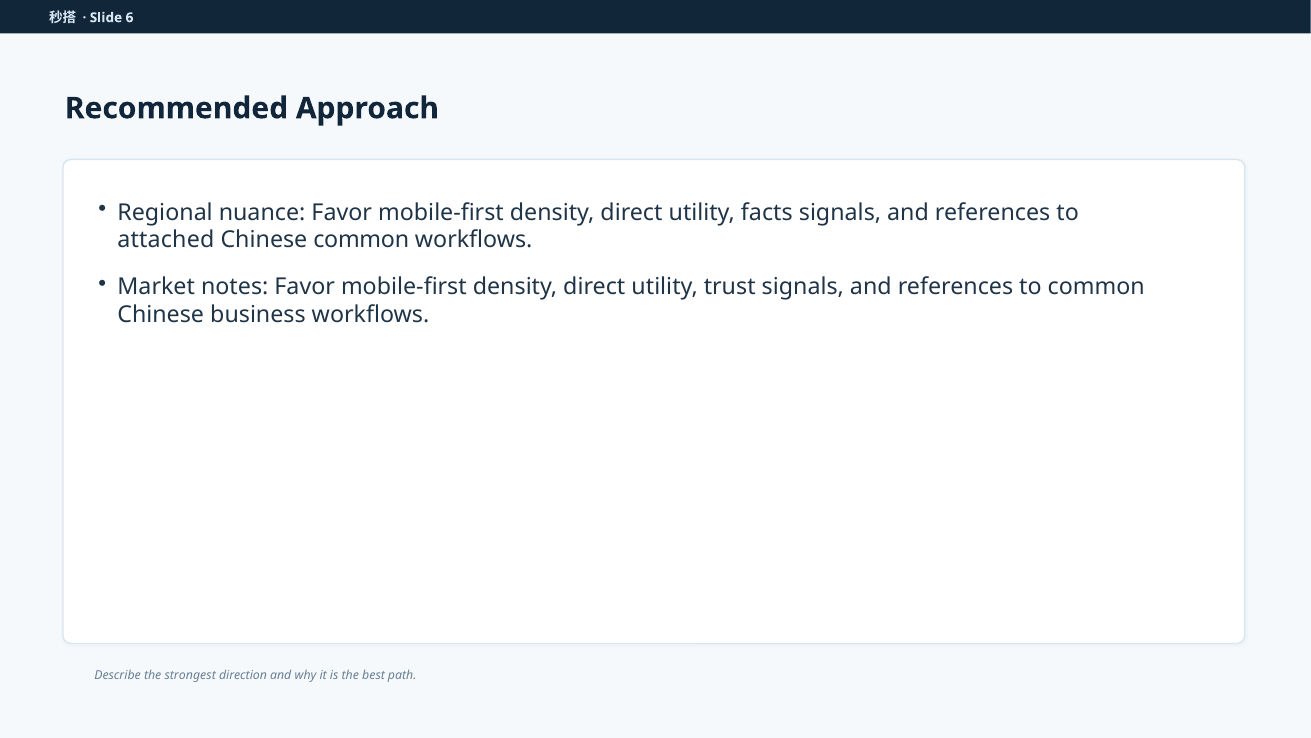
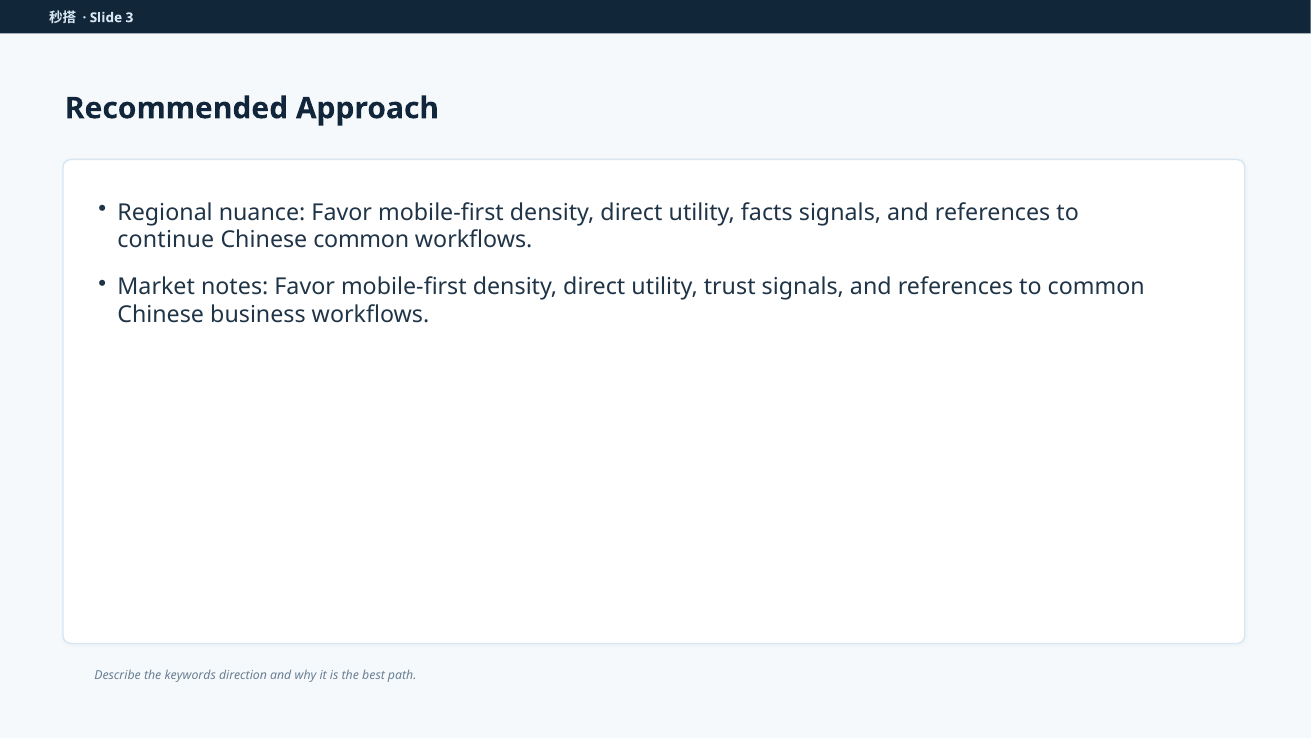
6: 6 -> 3
attached: attached -> continue
strongest: strongest -> keywords
